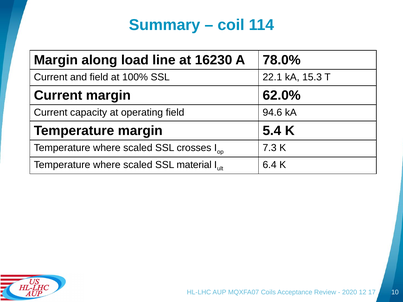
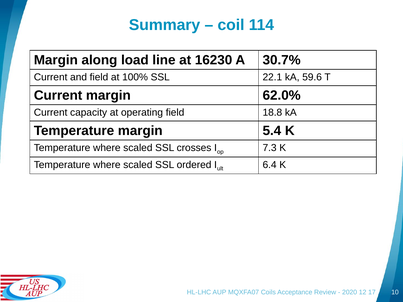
78.0%: 78.0% -> 30.7%
15.3: 15.3 -> 59.6
94.6: 94.6 -> 18.8
material: material -> ordered
